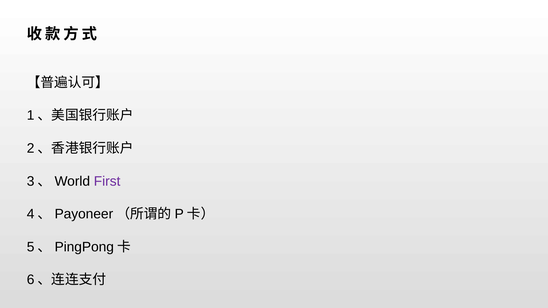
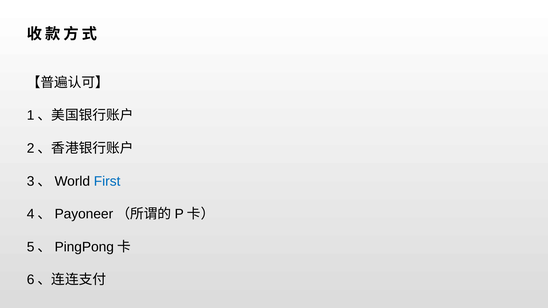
First colour: purple -> blue
